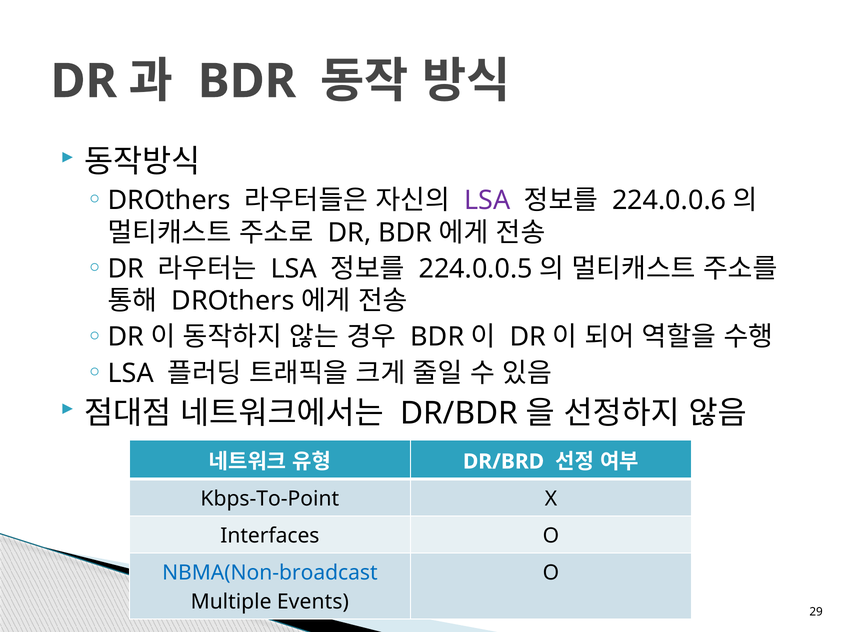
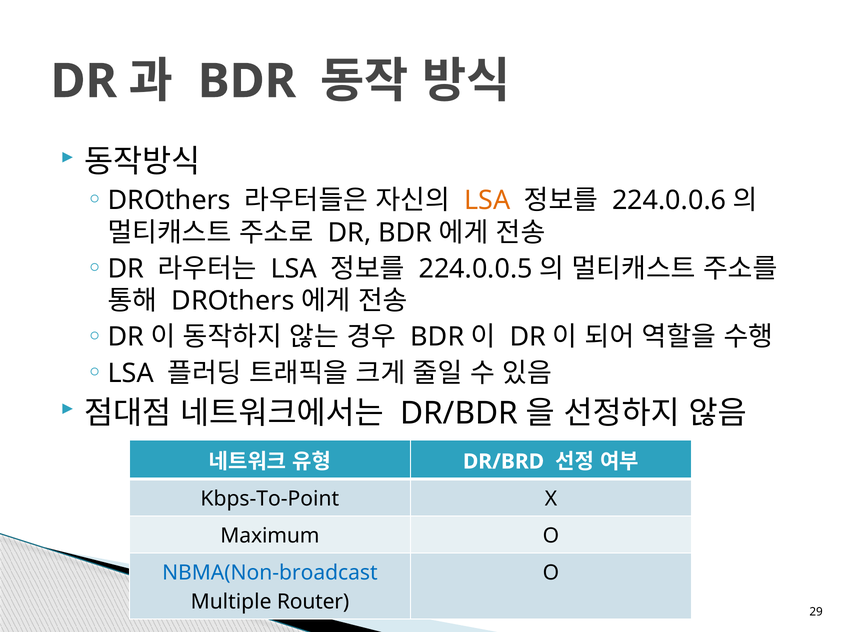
LSA at (487, 201) colour: purple -> orange
Interfaces: Interfaces -> Maximum
Events: Events -> Router
